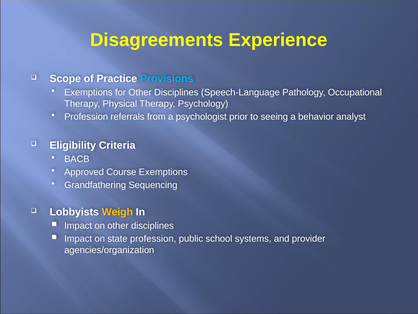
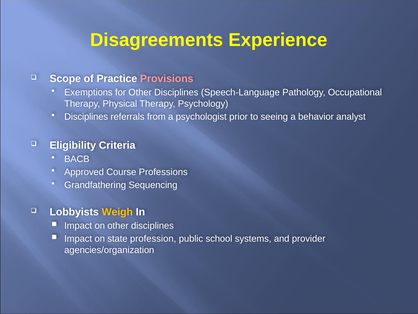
Provisions colour: light blue -> pink
Profession at (86, 117): Profession -> Disciplines
Course Exemptions: Exemptions -> Professions
